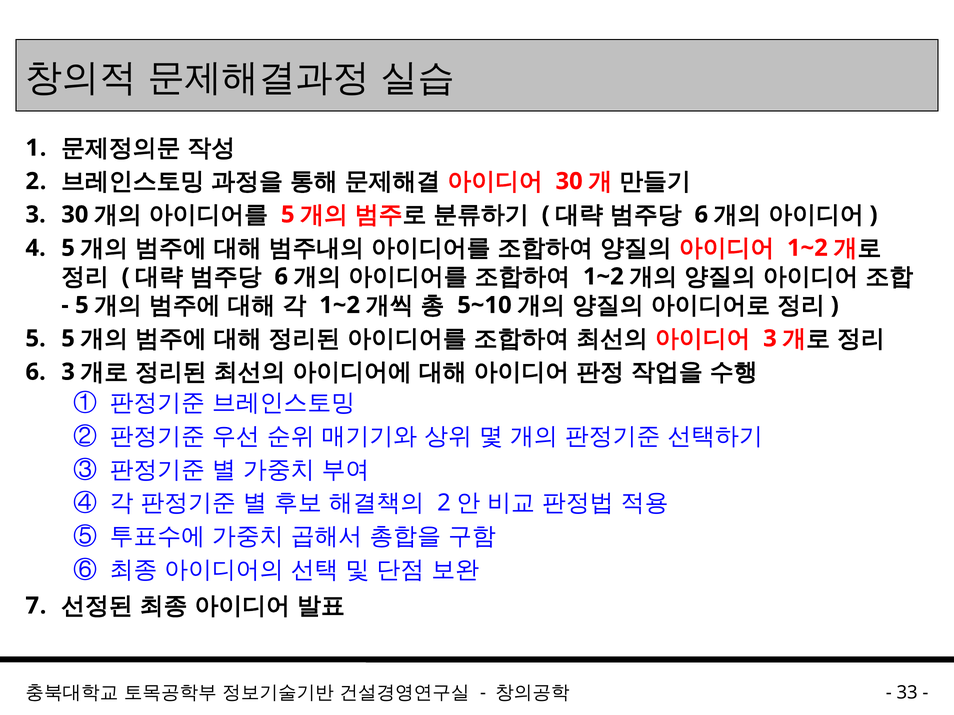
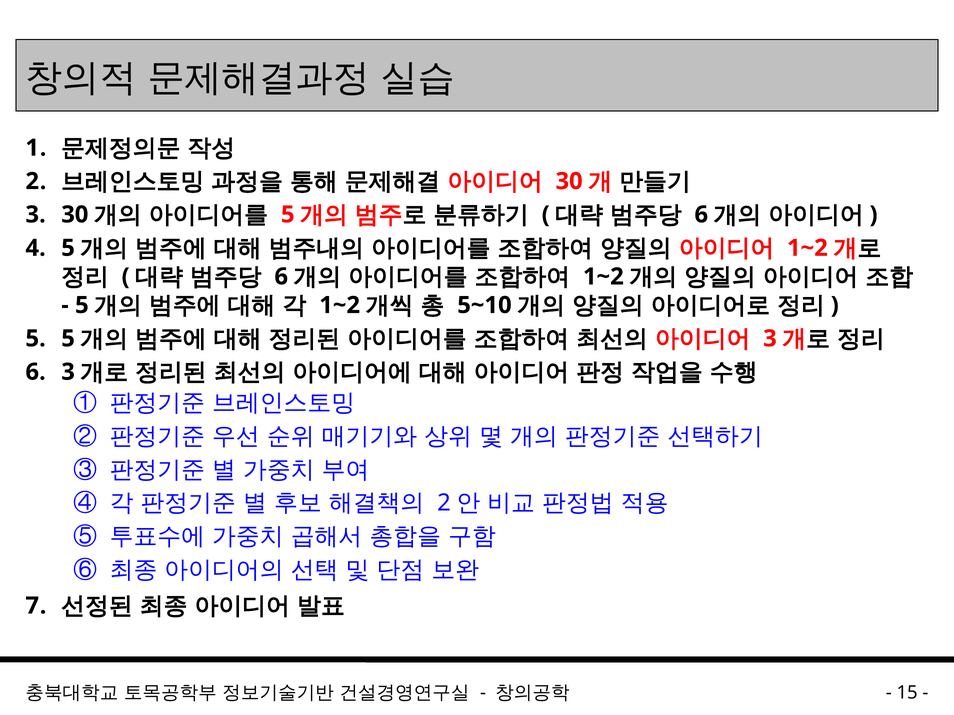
33: 33 -> 15
